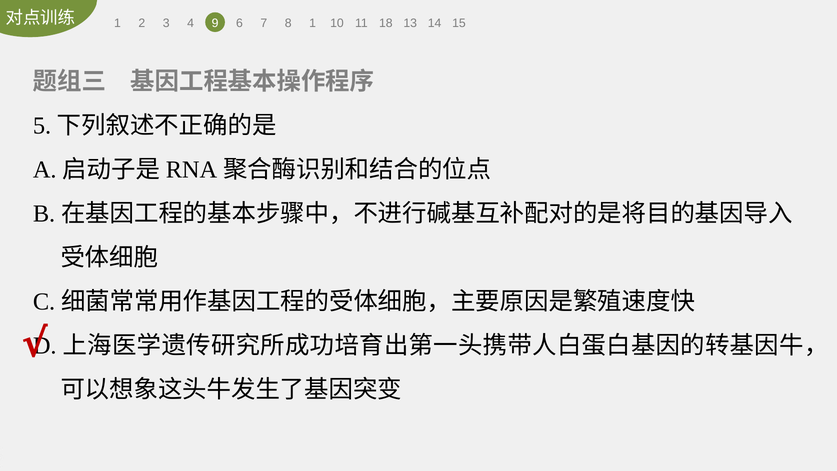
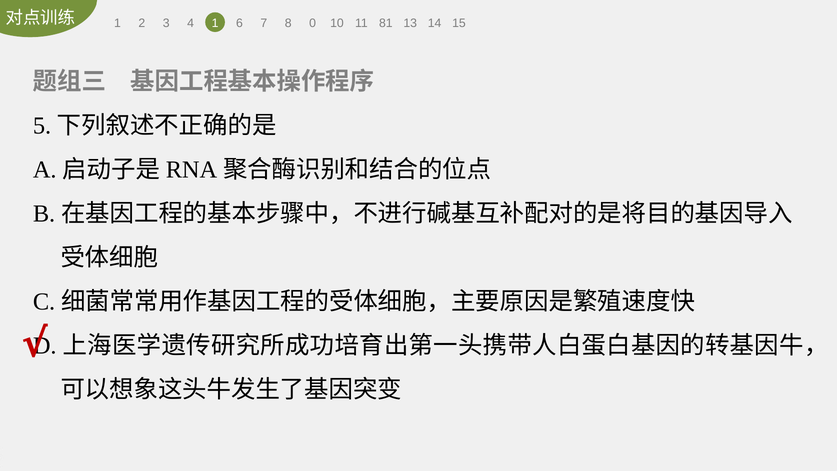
4 9: 9 -> 1
8 1: 1 -> 0
18: 18 -> 81
